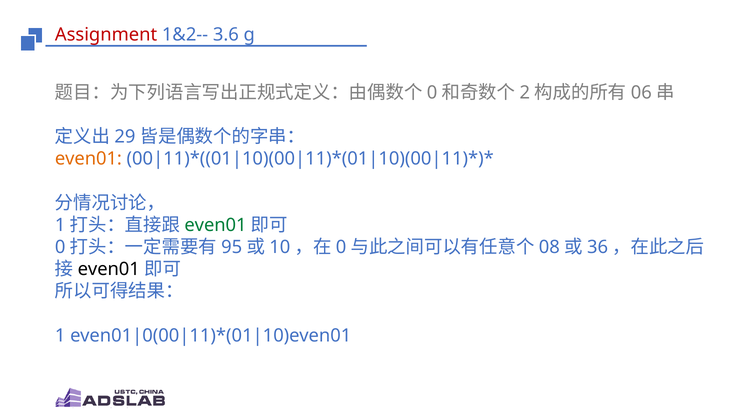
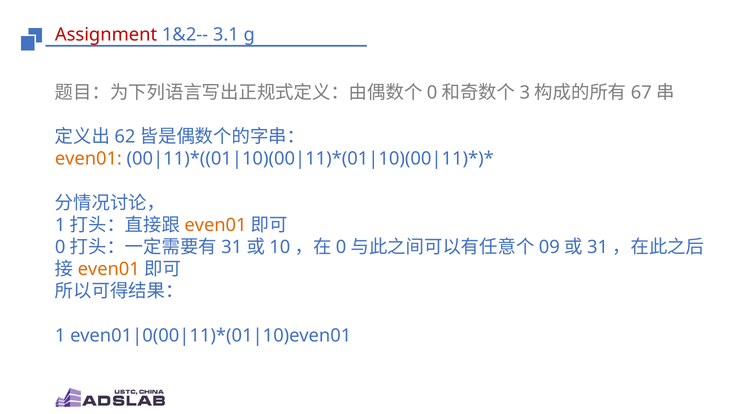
3.6: 3.6 -> 3.1
2: 2 -> 3
06: 06 -> 67
29: 29 -> 62
even01 at (215, 225) colour: green -> orange
95 at (232, 247): 95 -> 31
08: 08 -> 09
36 at (598, 247): 36 -> 31
even01 at (109, 269) colour: black -> orange
